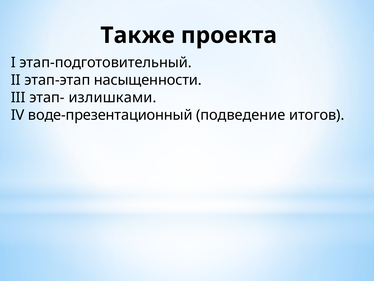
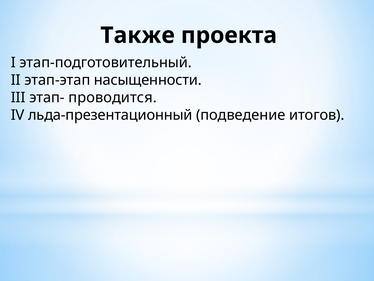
излишками: излишками -> проводится
воде-презентационный: воде-презентационный -> льда-презентационный
